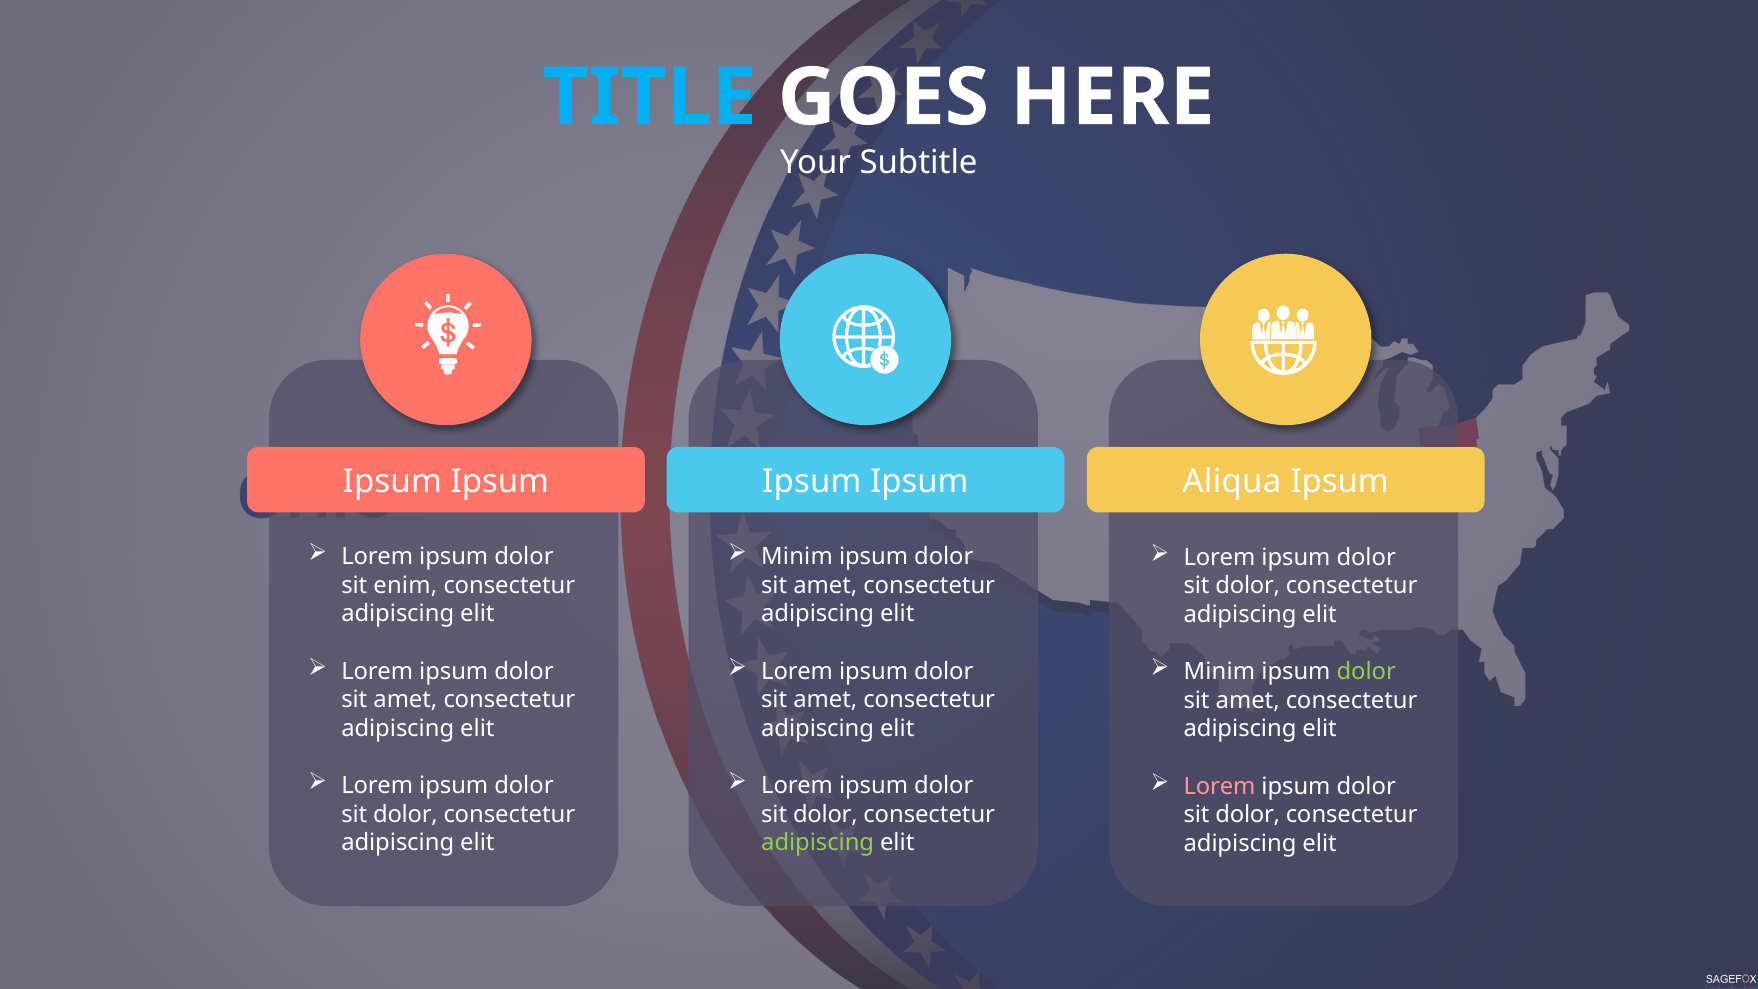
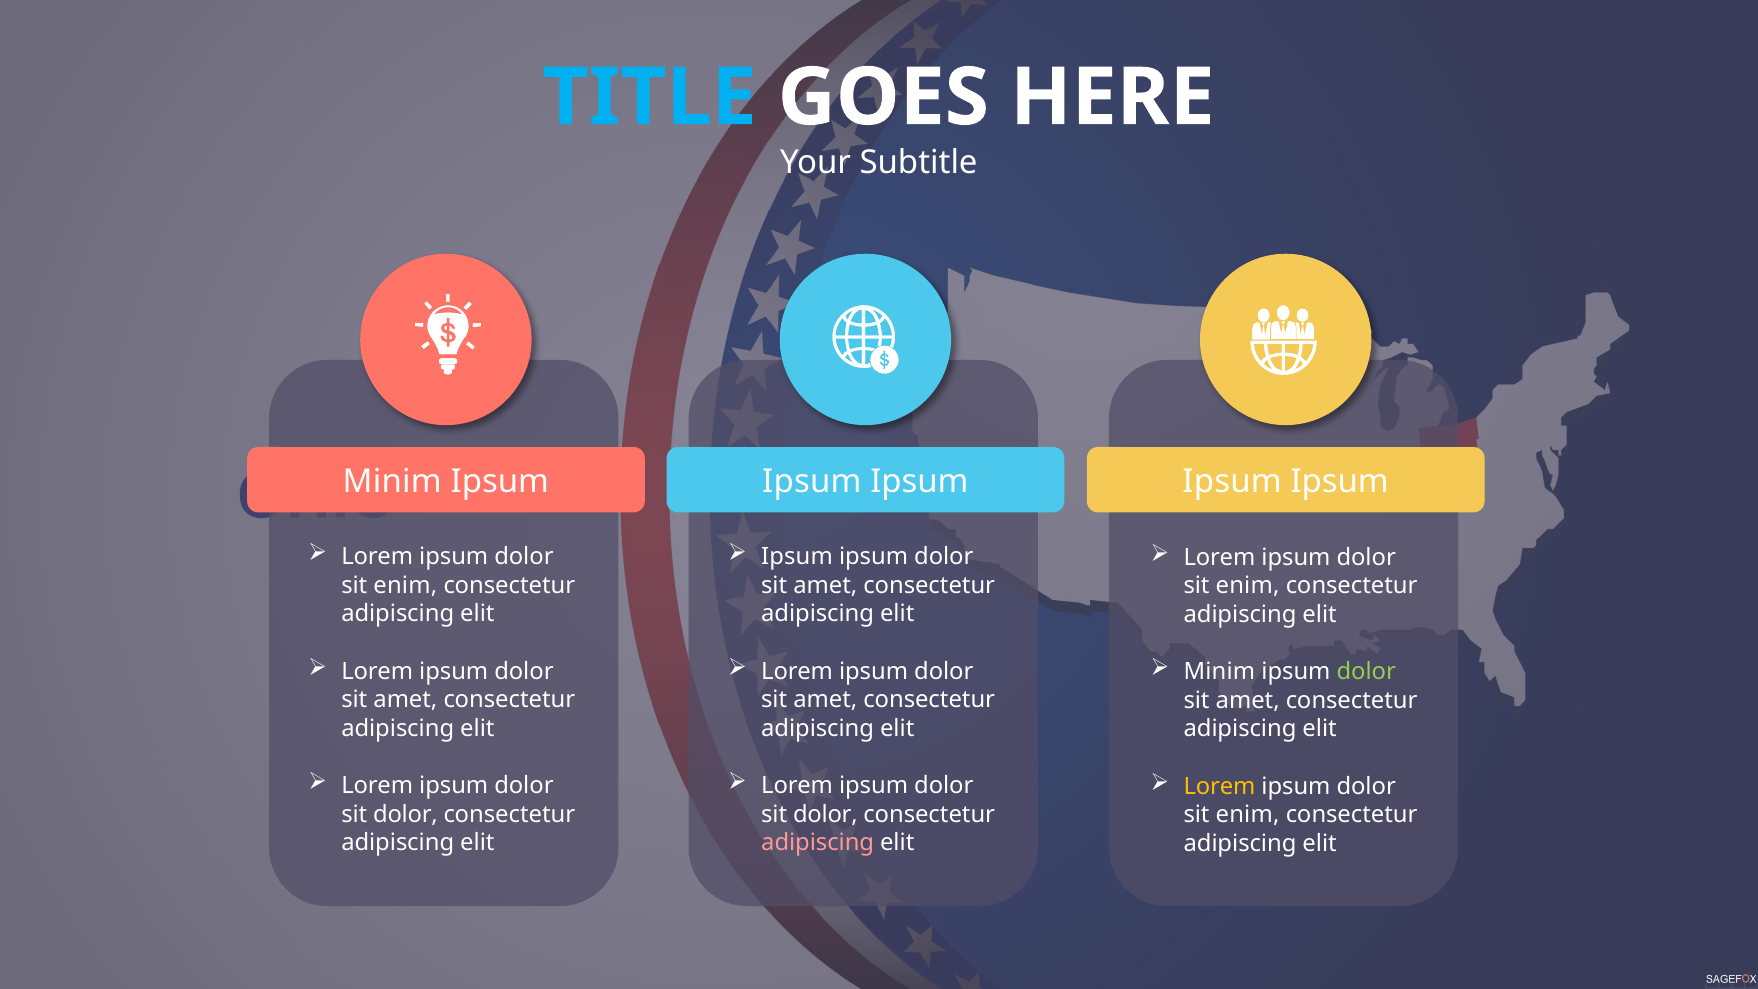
Ipsum at (392, 482): Ipsum -> Minim
Aliqua at (1232, 482): Aliqua -> Ipsum
Minim at (797, 557): Minim -> Ipsum
dolor at (1248, 586): dolor -> enim
Lorem at (1220, 786) colour: pink -> yellow
dolor at (1248, 815): dolor -> enim
adipiscing at (818, 843) colour: light green -> pink
